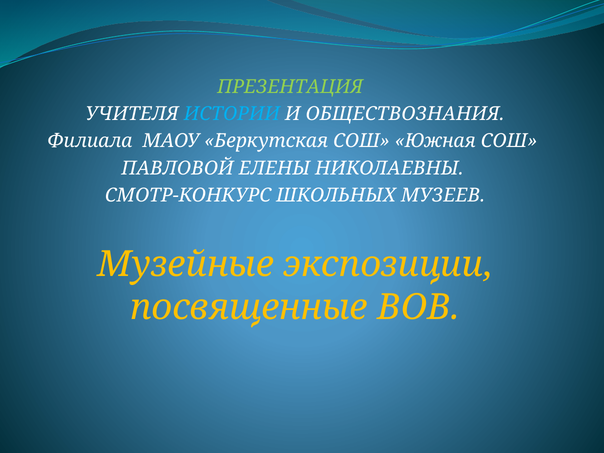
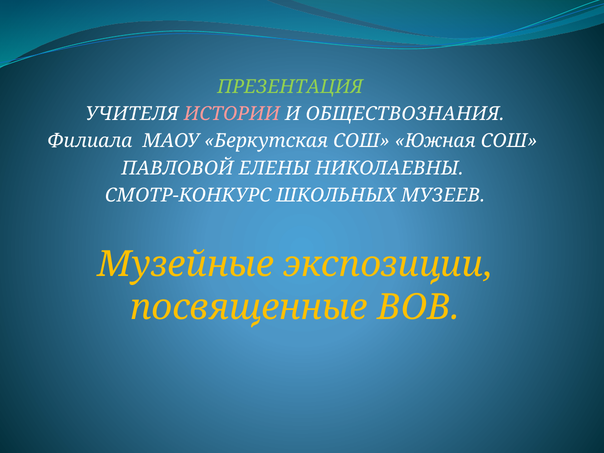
ИСТОРИИ colour: light blue -> pink
